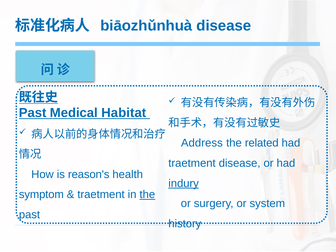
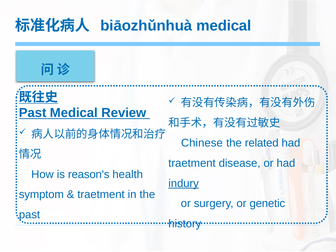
biāozhǔnhuà disease: disease -> medical
Habitat: Habitat -> Review
Address: Address -> Chinese
the at (147, 195) underline: present -> none
system: system -> genetic
